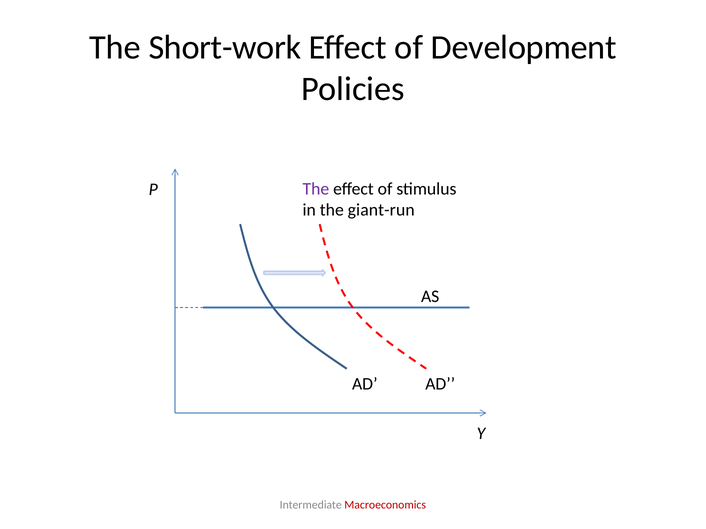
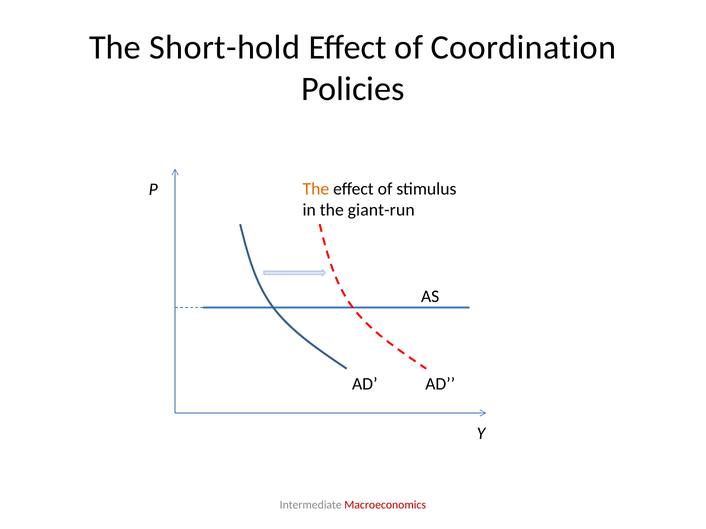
Short-work: Short-work -> Short-hold
Development: Development -> Coordination
The at (316, 189) colour: purple -> orange
